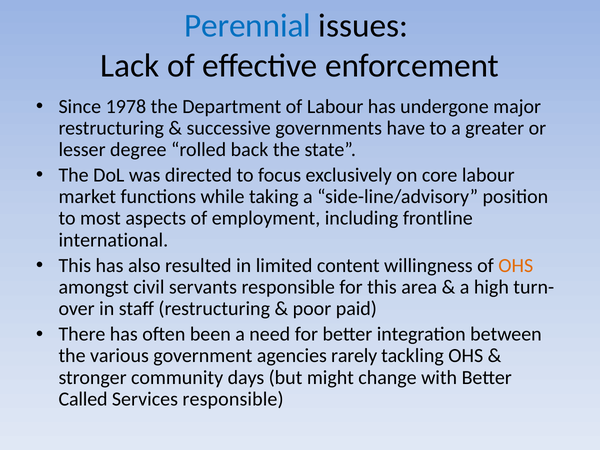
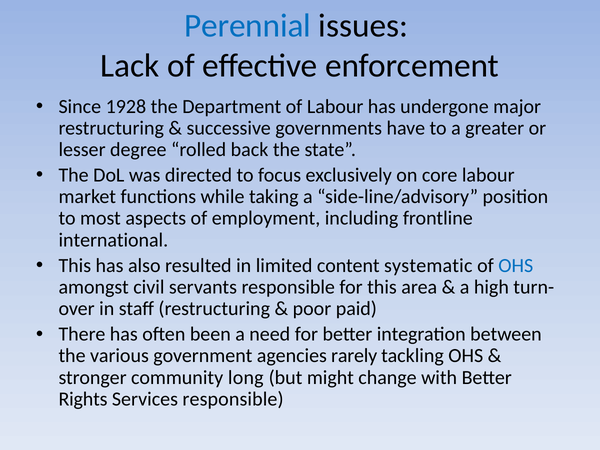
1978: 1978 -> 1928
willingness: willingness -> systematic
OHS at (516, 266) colour: orange -> blue
days: days -> long
Called: Called -> Rights
